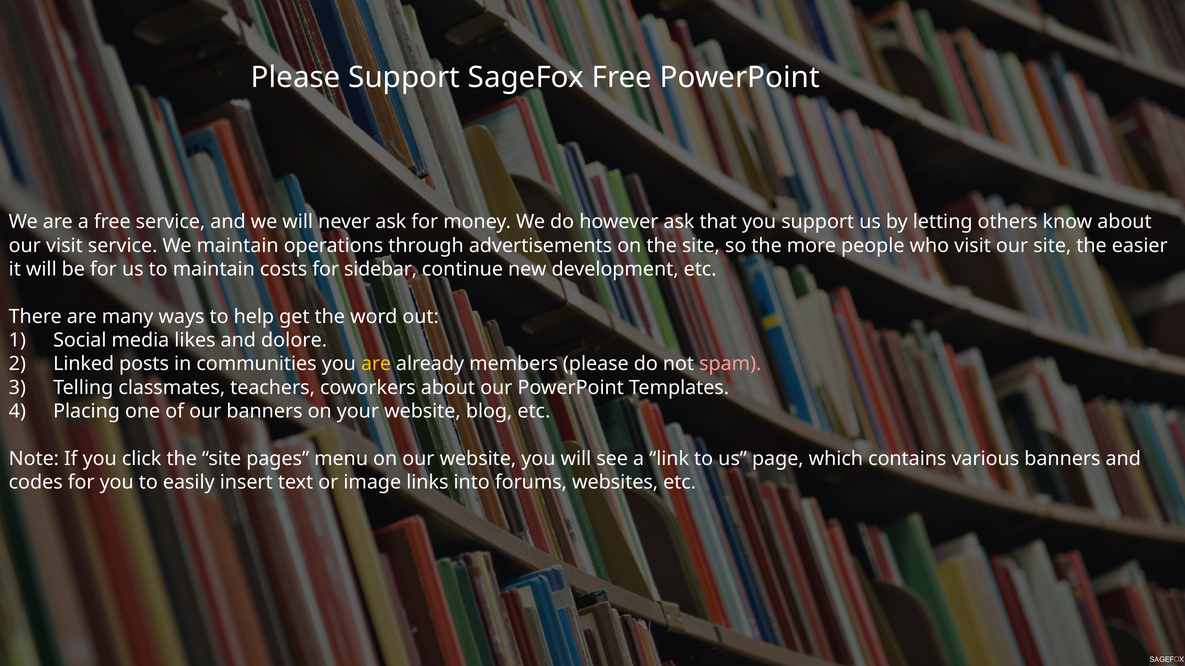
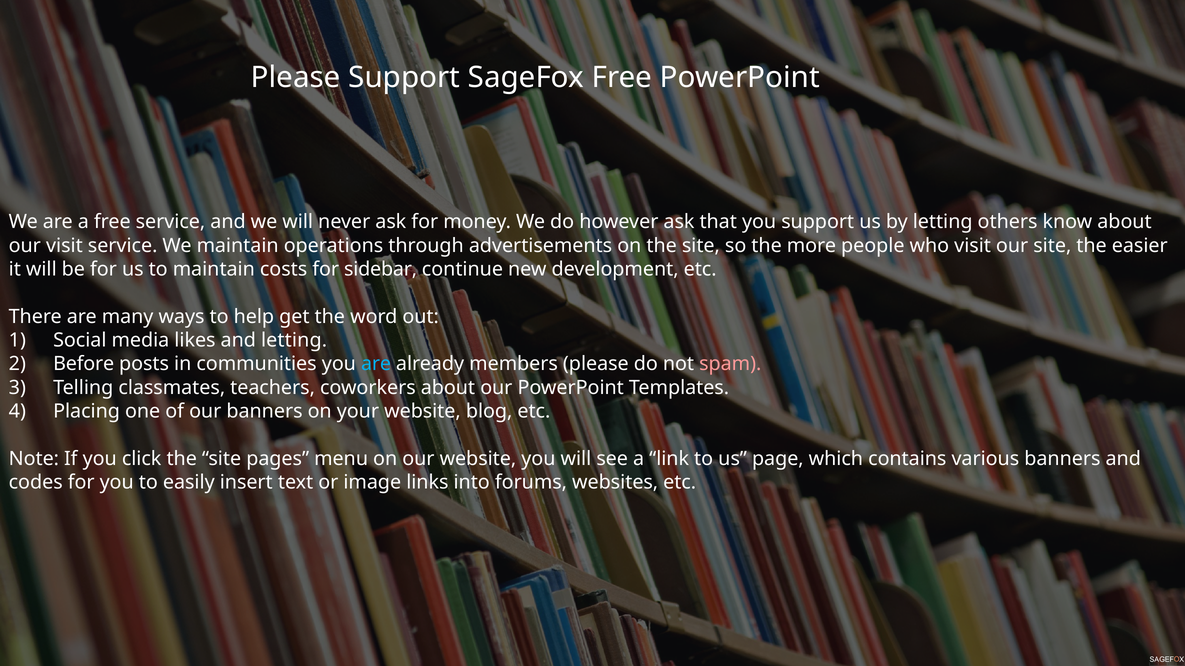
and dolore: dolore -> letting
Linked: Linked -> Before
are at (376, 364) colour: yellow -> light blue
